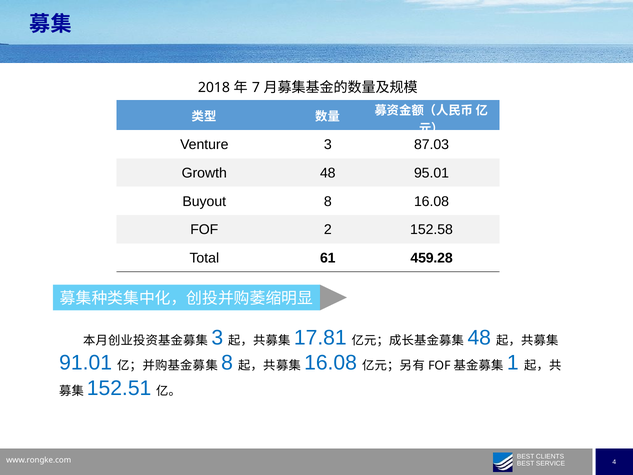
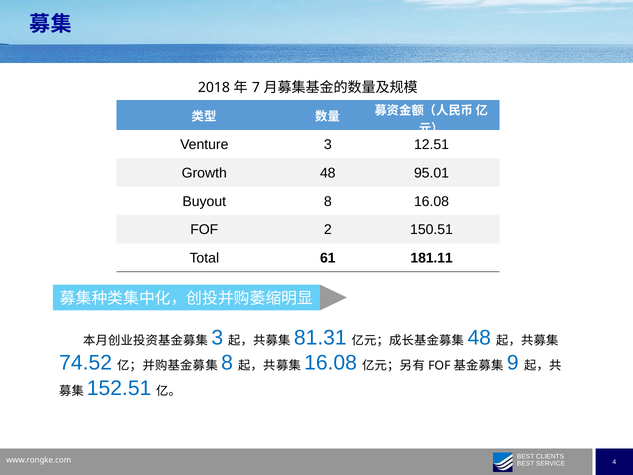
87.03: 87.03 -> 12.51
152.58: 152.58 -> 150.51
459.28: 459.28 -> 181.11
17.81: 17.81 -> 81.31
91.01: 91.01 -> 74.52
1: 1 -> 9
